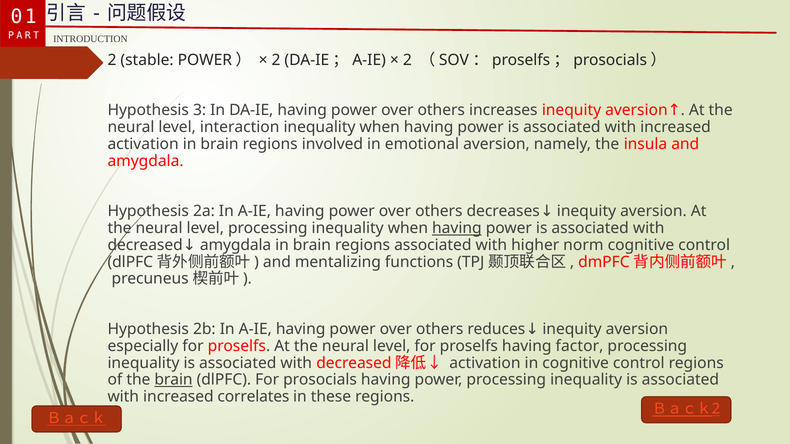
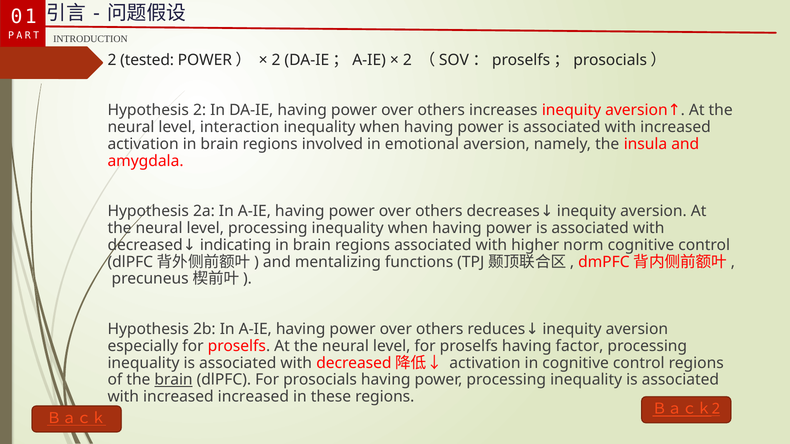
stable: stable -> tested
Hypothesis 3: 3 -> 2
having at (457, 228) underline: present -> none
amygdala at (236, 245): amygdala -> indicating
increased correlates: correlates -> increased
